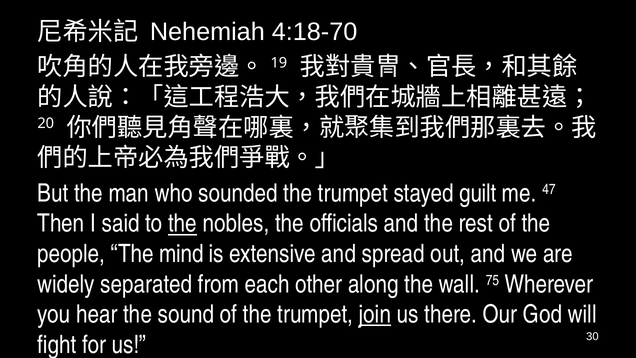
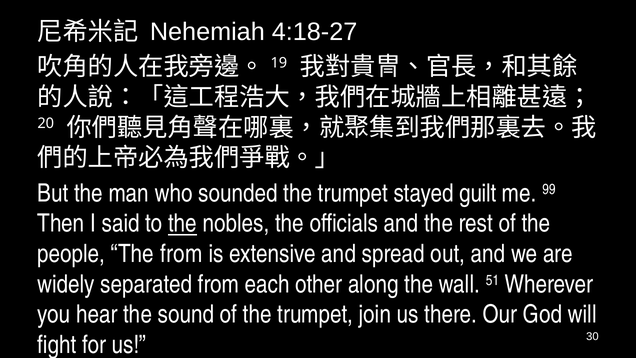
4:18-70: 4:18-70 -> 4:18-27
47: 47 -> 99
The mind: mind -> from
75: 75 -> 51
join underline: present -> none
